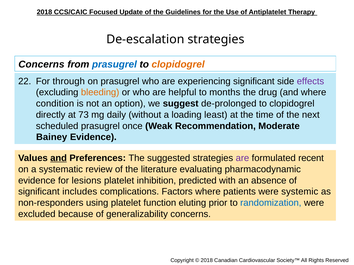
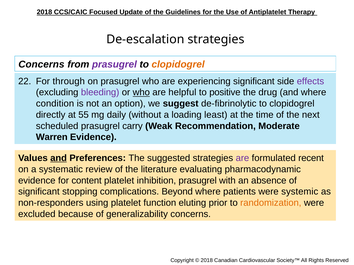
prasugrel at (114, 64) colour: blue -> purple
bleeding colour: orange -> purple
who at (141, 93) underline: none -> present
months: months -> positive
de-prolonged: de-prolonged -> de-fibrinolytic
73: 73 -> 55
once: once -> carry
Bainey: Bainey -> Warren
lesions: lesions -> content
inhibition predicted: predicted -> prasugrel
includes: includes -> stopping
Factors: Factors -> Beyond
randomization colour: blue -> orange
